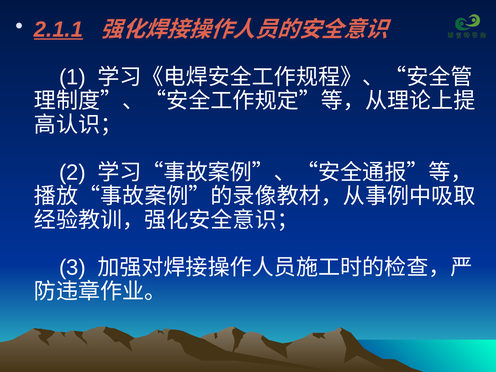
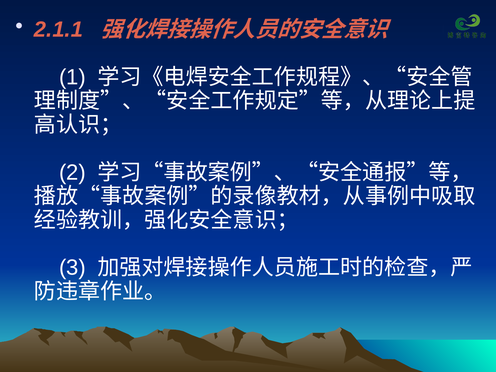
2.1.1 underline: present -> none
